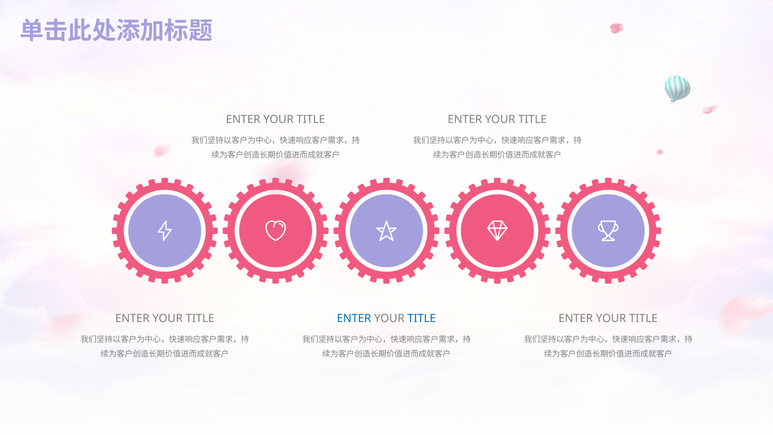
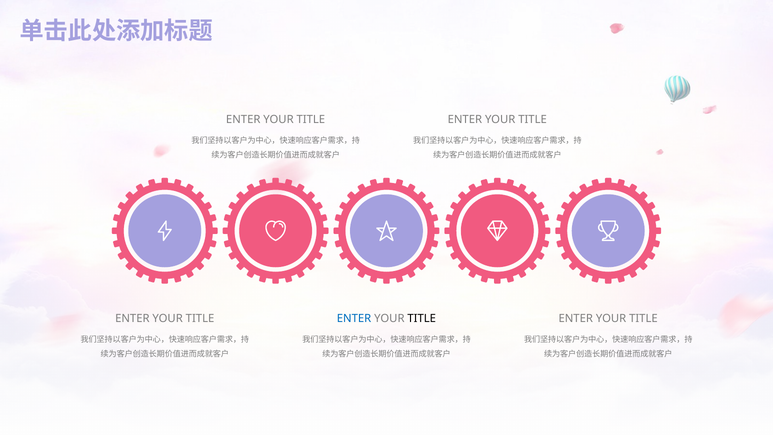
TITLE at (422, 319) colour: blue -> black
